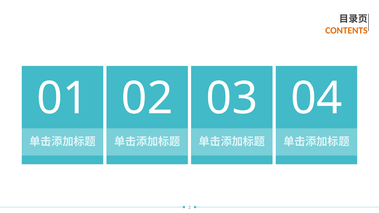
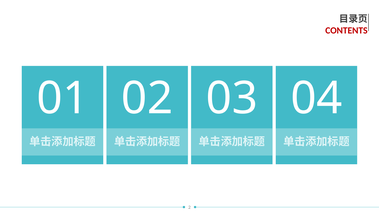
CONTENTS colour: orange -> red
